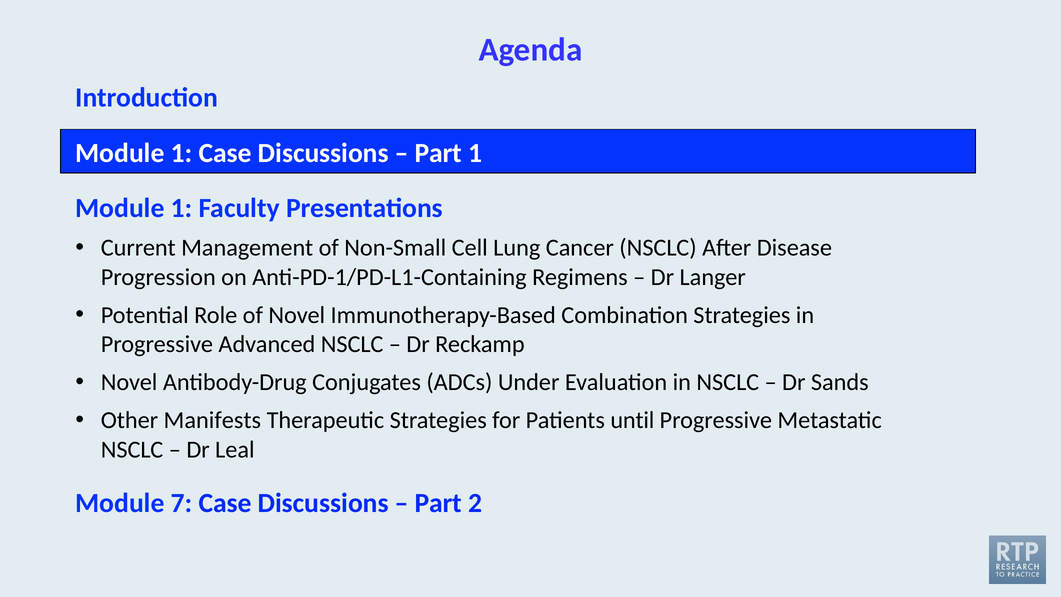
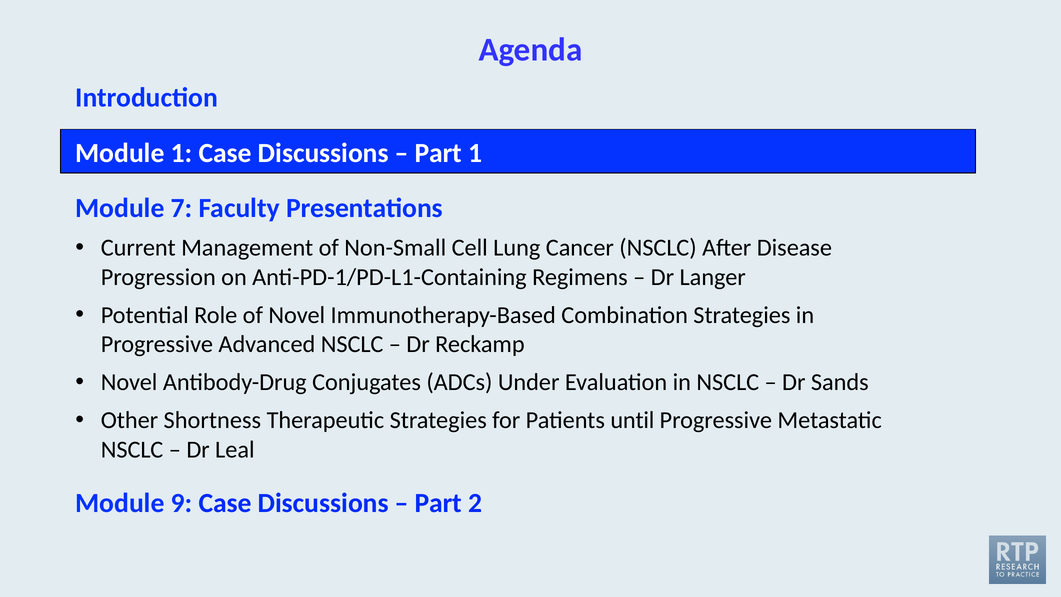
1 at (182, 208): 1 -> 7
Manifests: Manifests -> Shortness
7: 7 -> 9
